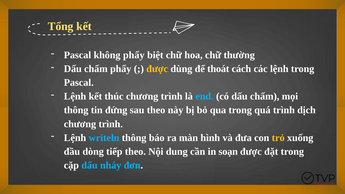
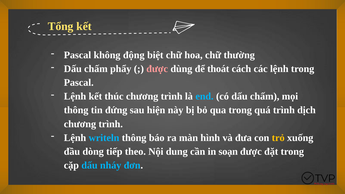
không phẩy: phẩy -> động
được at (157, 69) colour: yellow -> pink
sau theo: theo -> hiện
